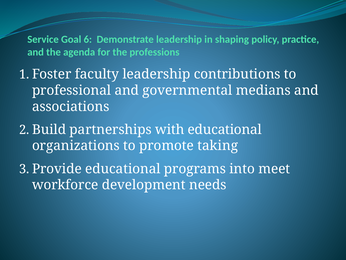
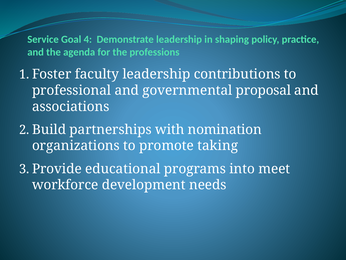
6: 6 -> 4
medians: medians -> proposal
with educational: educational -> nomination
